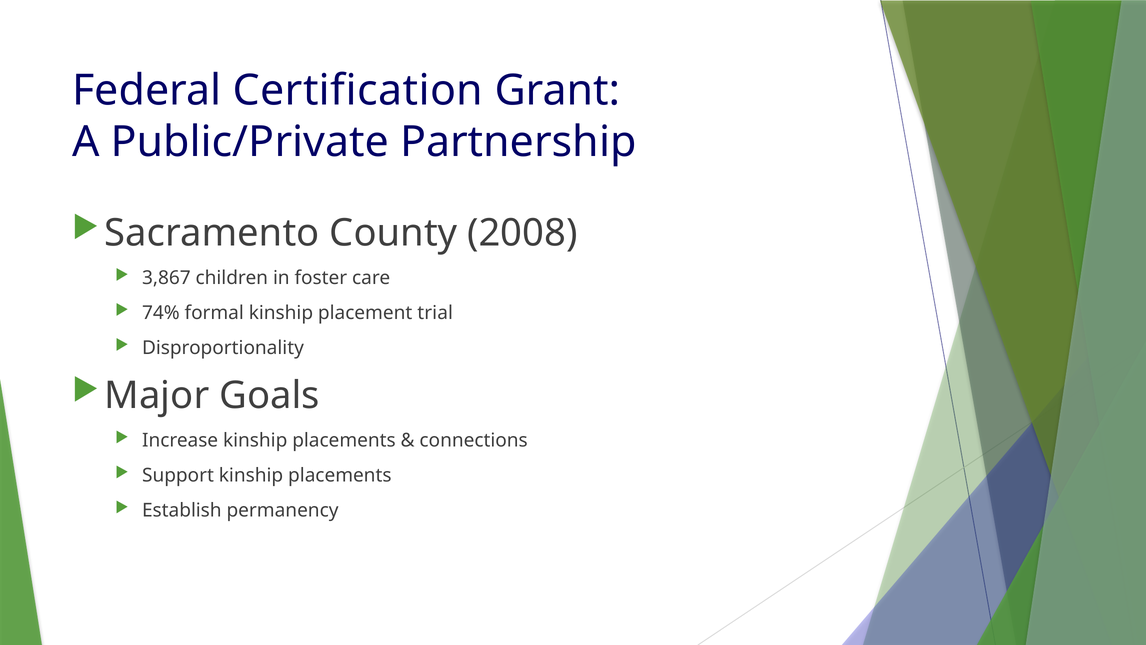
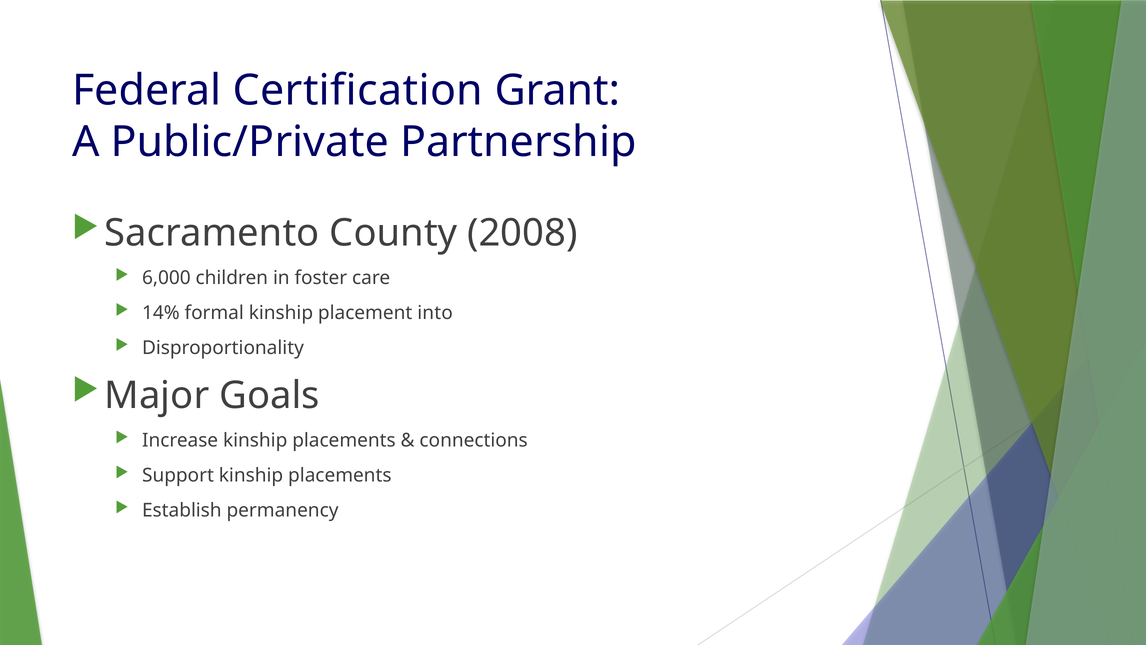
3,867: 3,867 -> 6,000
74%: 74% -> 14%
trial: trial -> into
